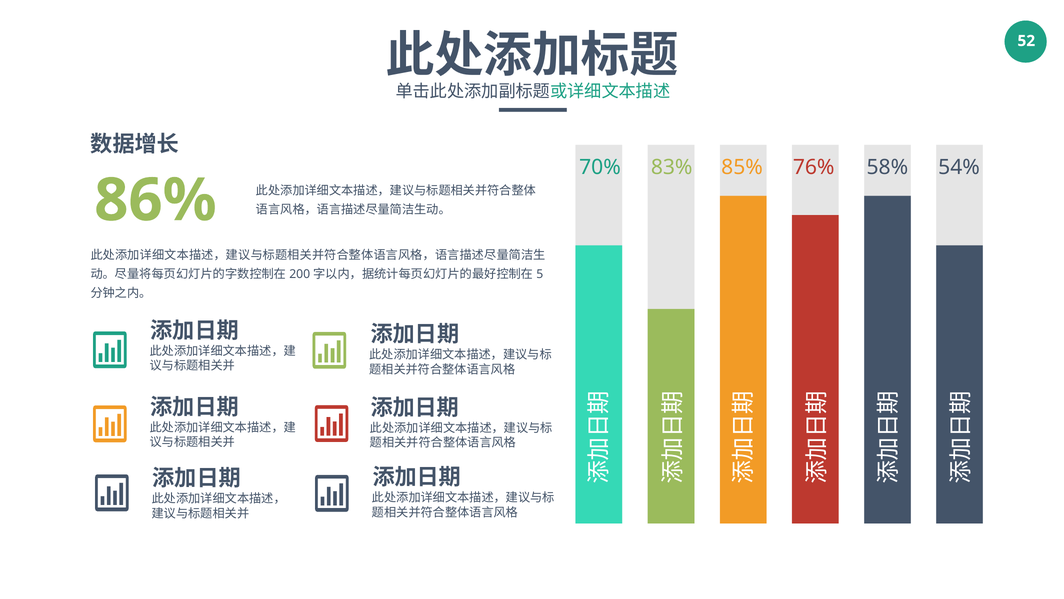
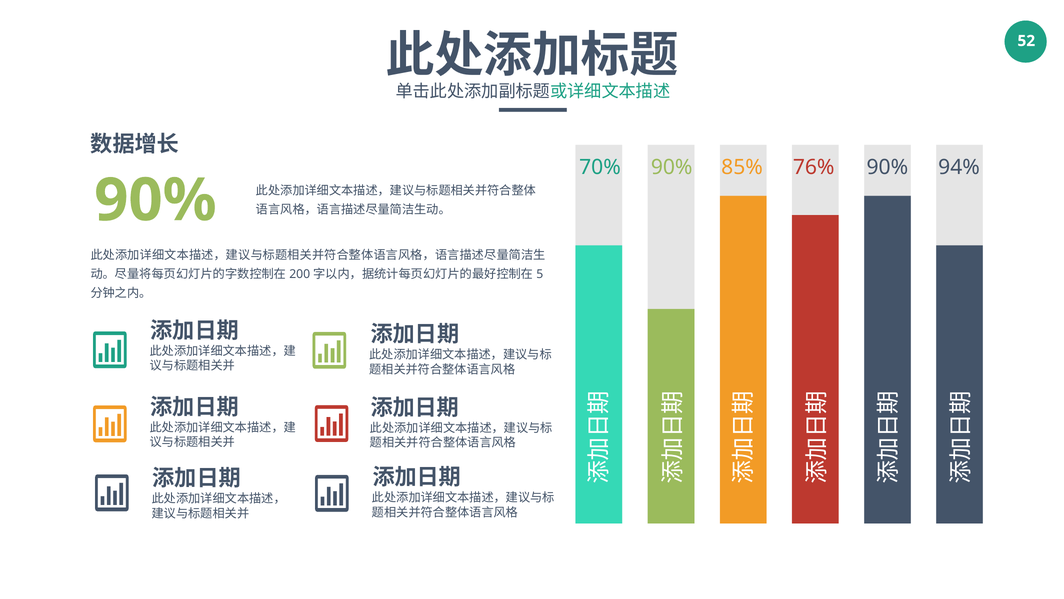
83% at (672, 167): 83% -> 90%
58% at (887, 167): 58% -> 90%
54%: 54% -> 94%
86% at (155, 200): 86% -> 90%
